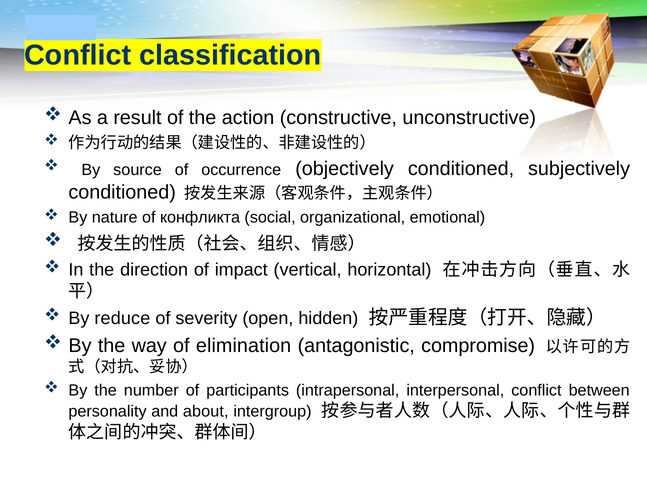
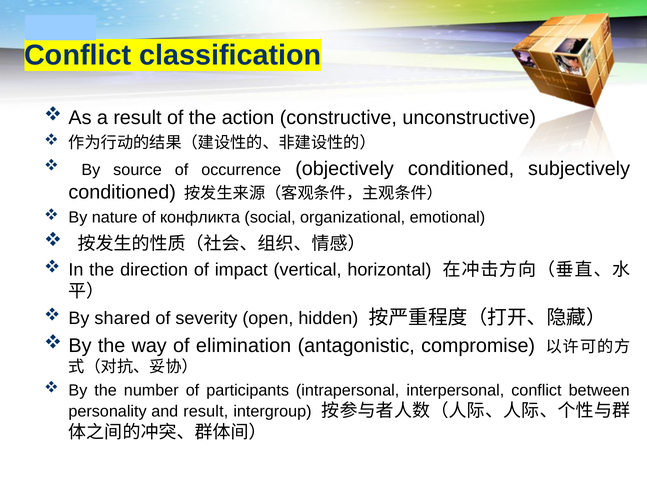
reduce: reduce -> shared
and about: about -> result
